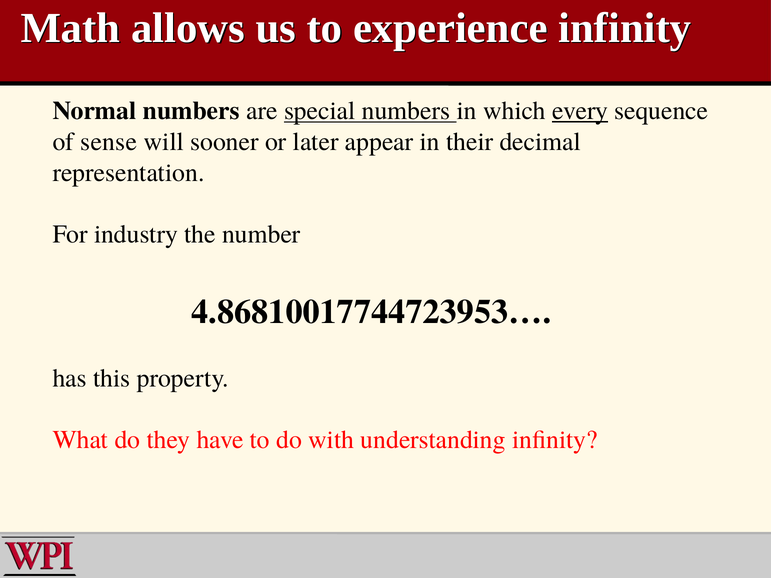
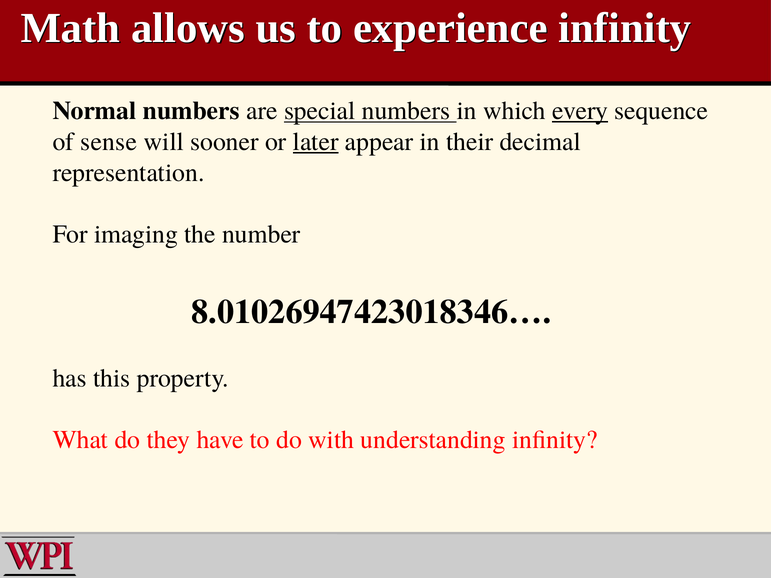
later underline: none -> present
industry: industry -> imaging
4.86810017744723953…: 4.86810017744723953… -> 8.01026947423018346…
